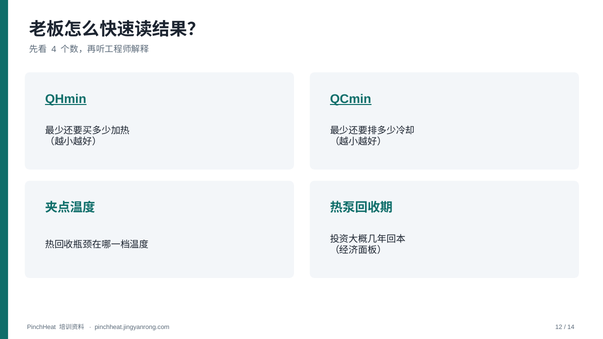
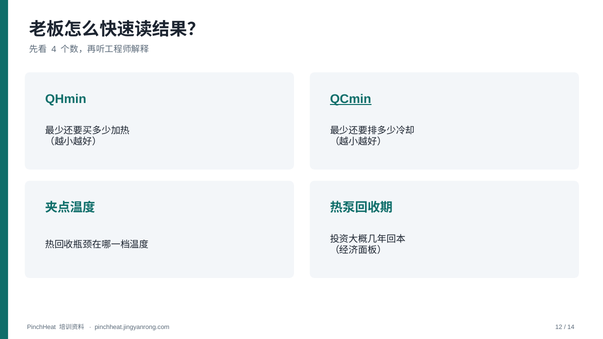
QHmin underline: present -> none
